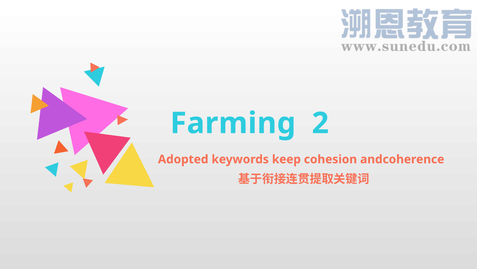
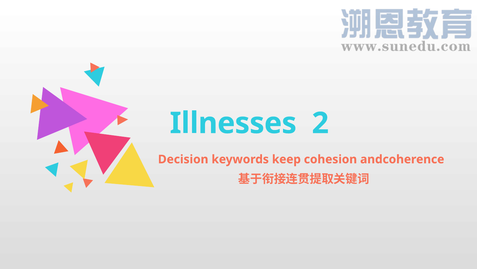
Farming: Farming -> Illnesses
Adopted: Adopted -> Decision
